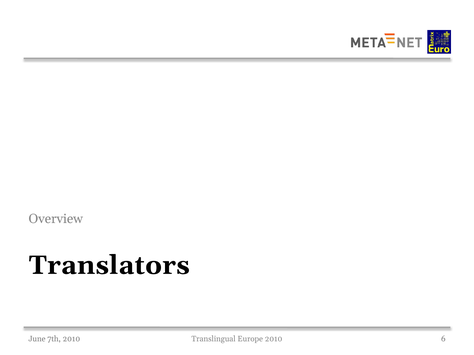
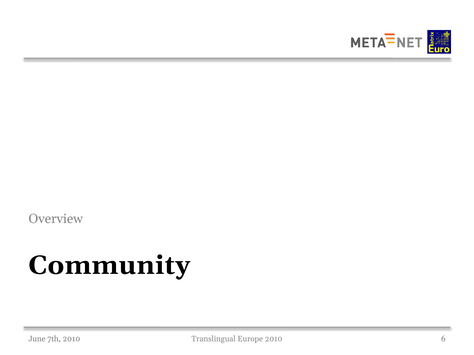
Translators: Translators -> Community
